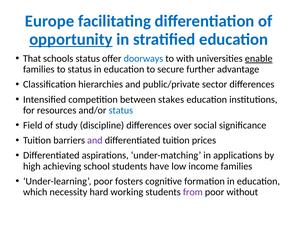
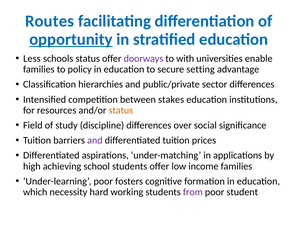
Europe: Europe -> Routes
That: That -> Less
doorways colour: blue -> purple
enable underline: present -> none
to status: status -> policy
further: further -> setting
status at (121, 110) colour: blue -> orange
students have: have -> offer
without: without -> student
